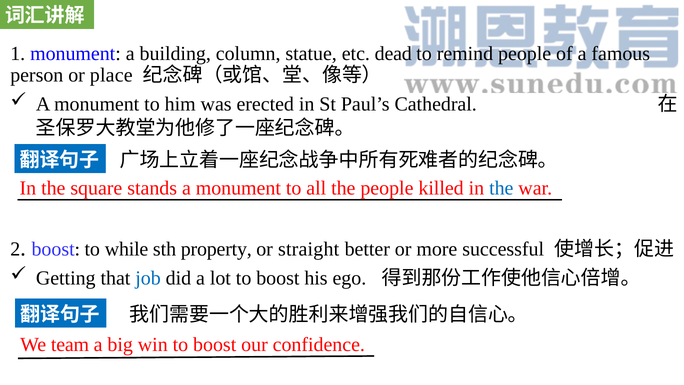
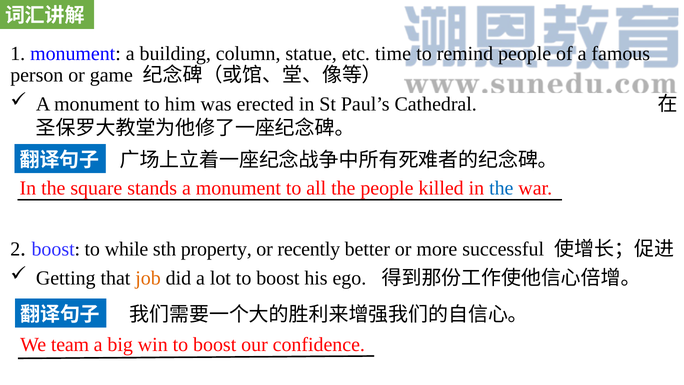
dead: dead -> time
place: place -> game
straight: straight -> recently
job colour: blue -> orange
